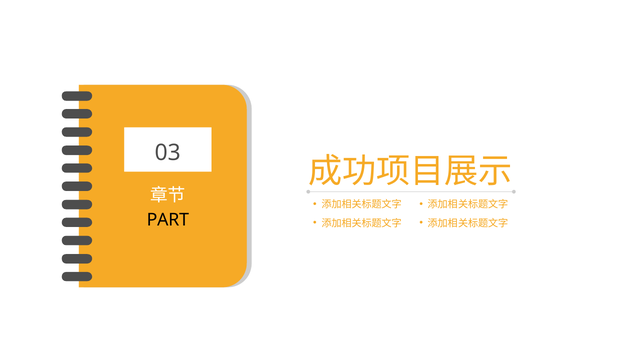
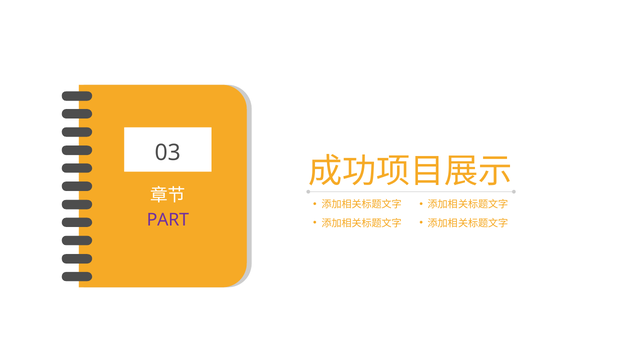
PART colour: black -> purple
